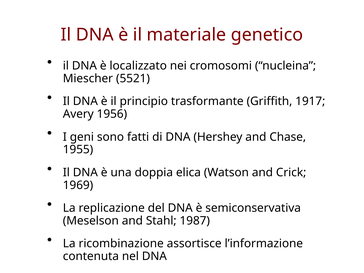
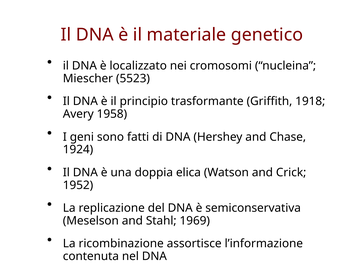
5521: 5521 -> 5523
1917: 1917 -> 1918
1956: 1956 -> 1958
1955: 1955 -> 1924
1969: 1969 -> 1952
1987: 1987 -> 1969
